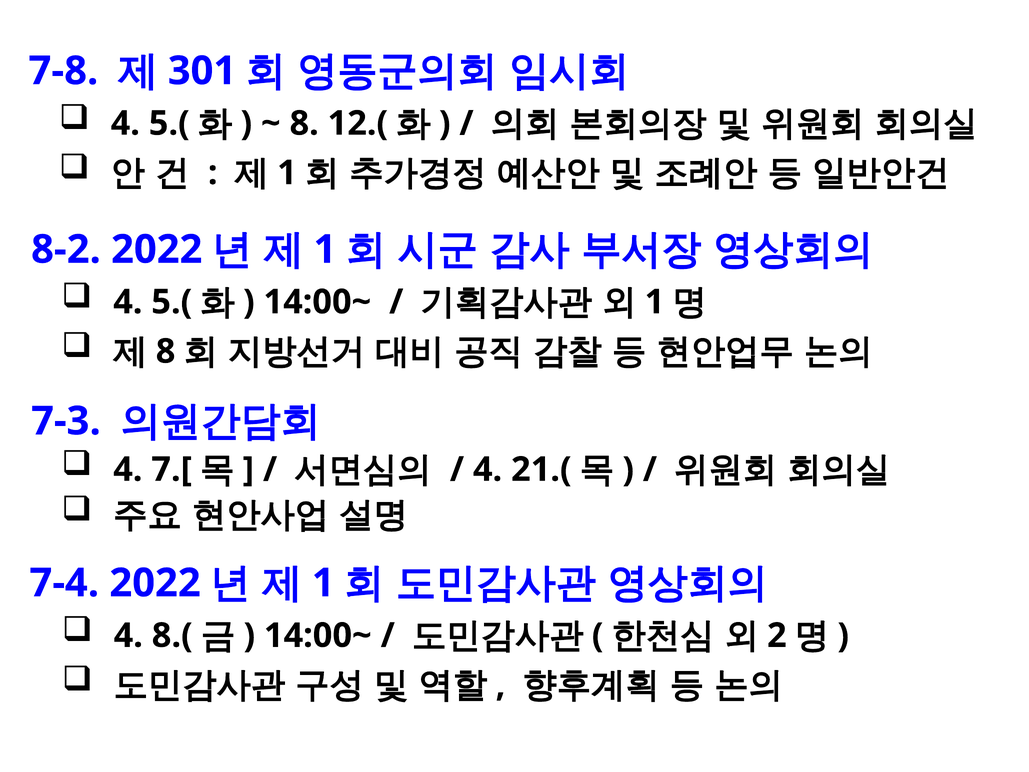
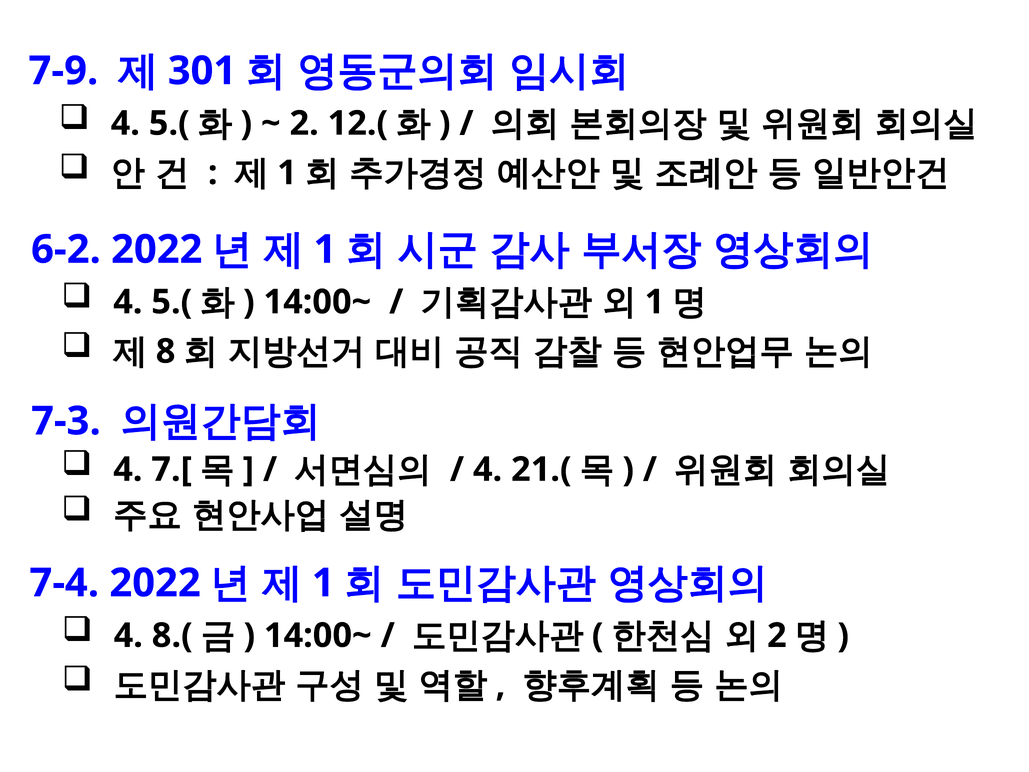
7-8: 7-8 -> 7-9
8 at (304, 123): 8 -> 2
8-2: 8-2 -> 6-2
